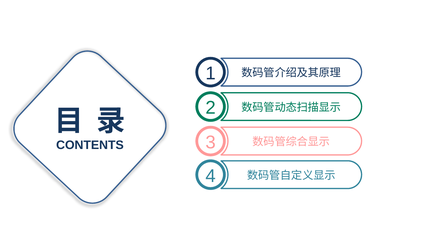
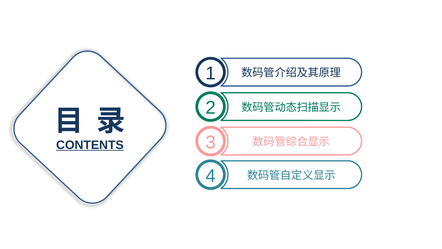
CONTENTS underline: none -> present
